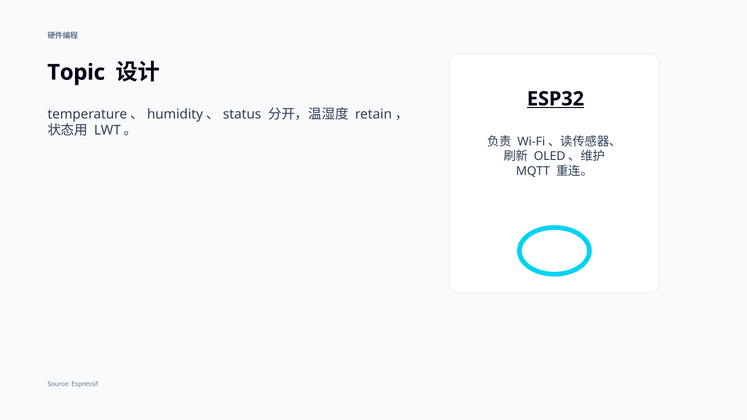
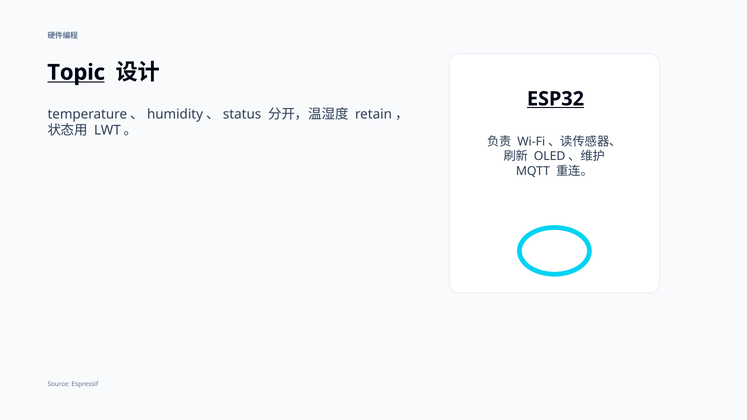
Topic underline: none -> present
